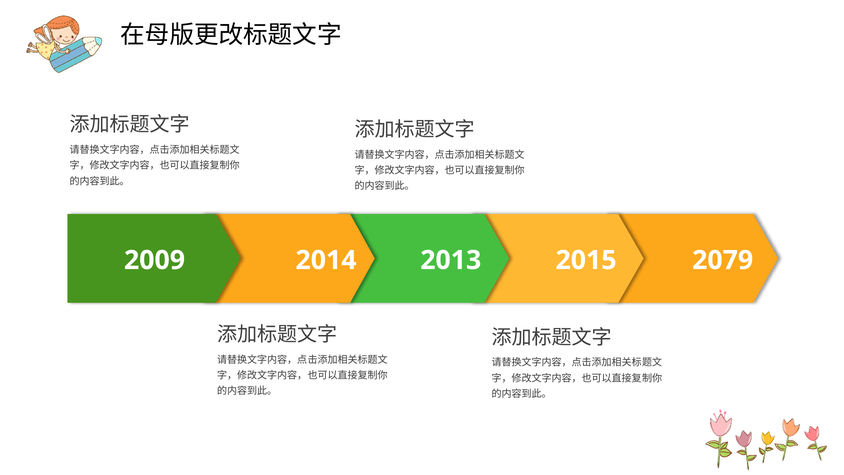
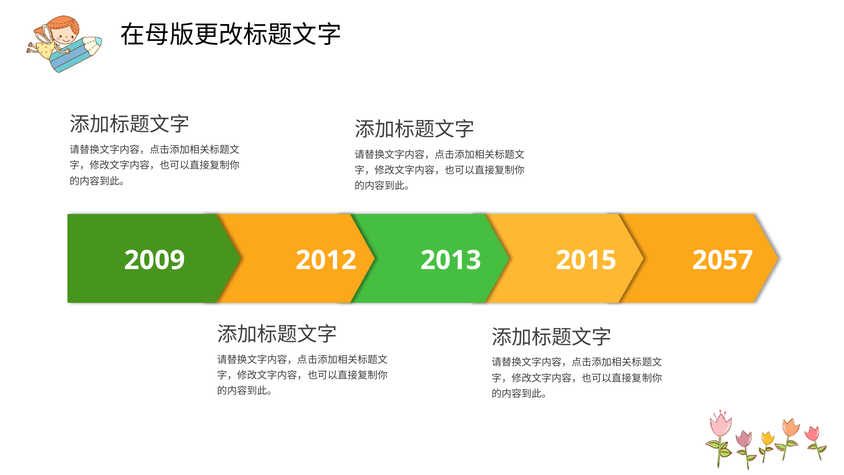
2014: 2014 -> 2012
2079: 2079 -> 2057
